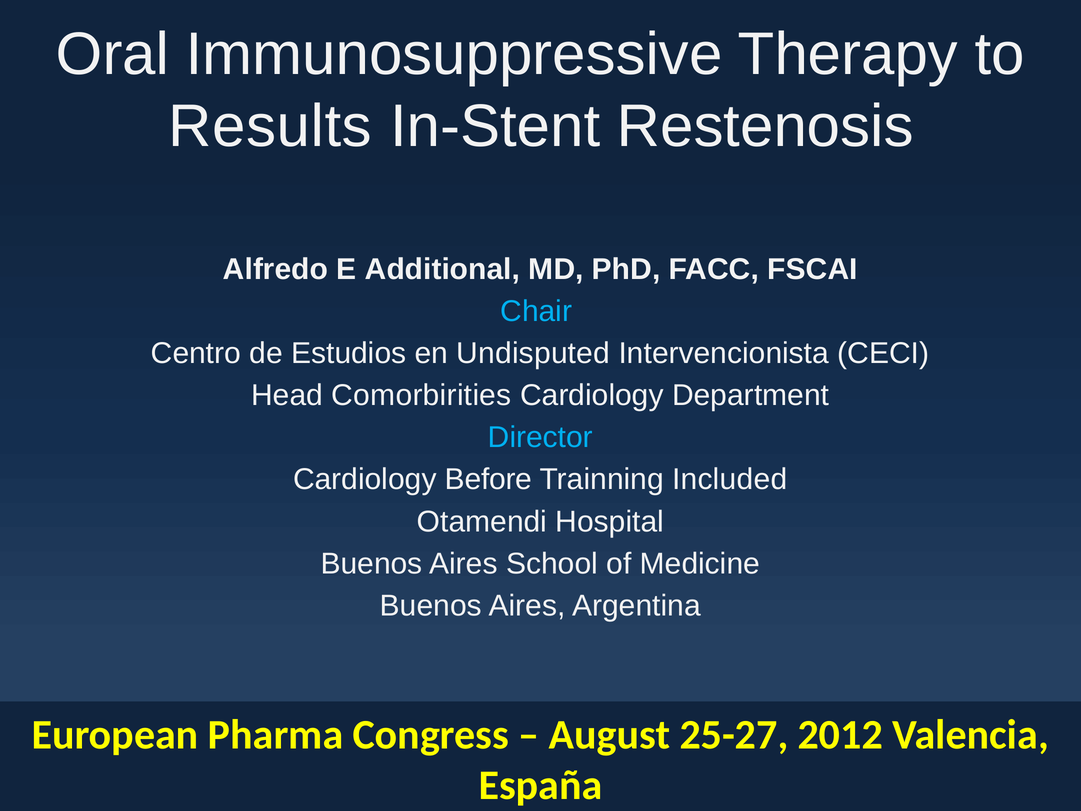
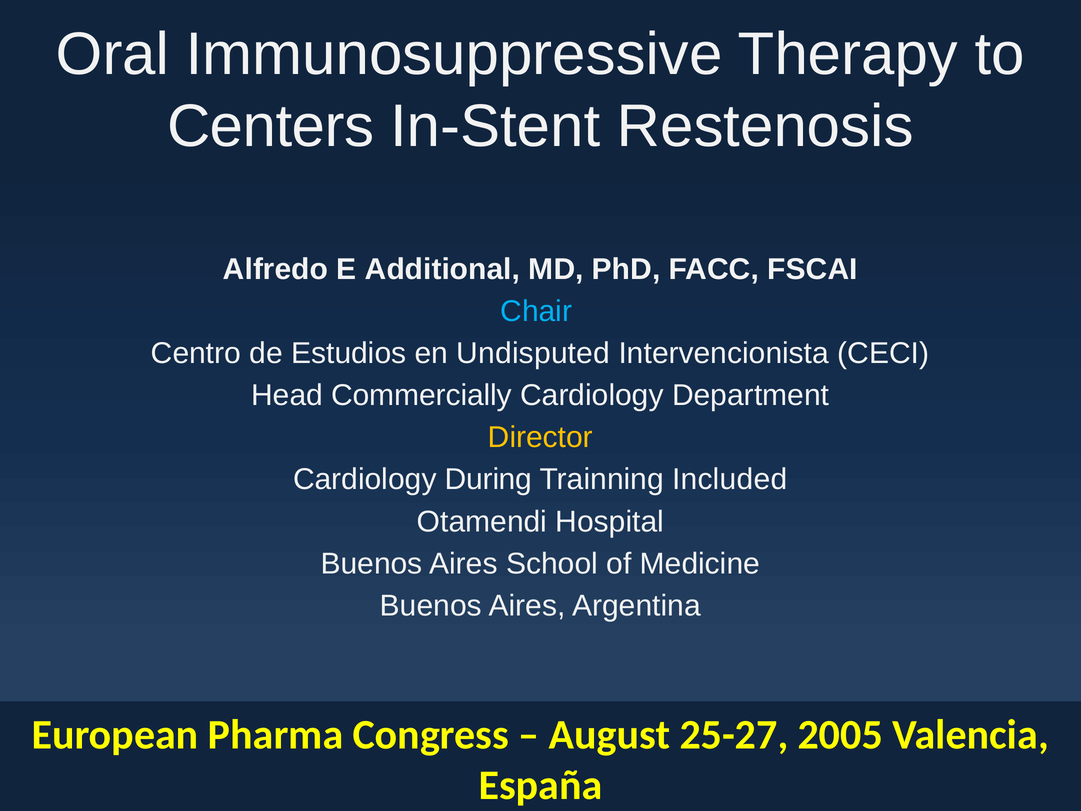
Results: Results -> Centers
Comorbirities: Comorbirities -> Commercially
Director colour: light blue -> yellow
Before: Before -> During
2012: 2012 -> 2005
